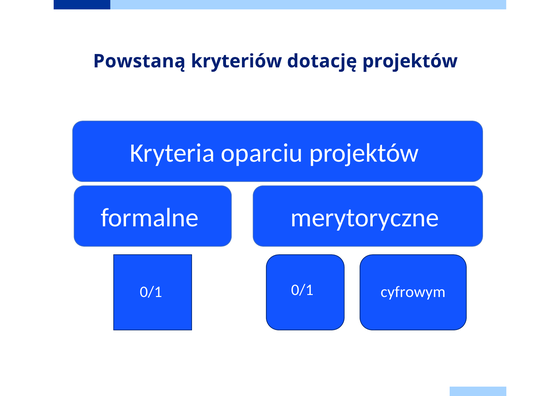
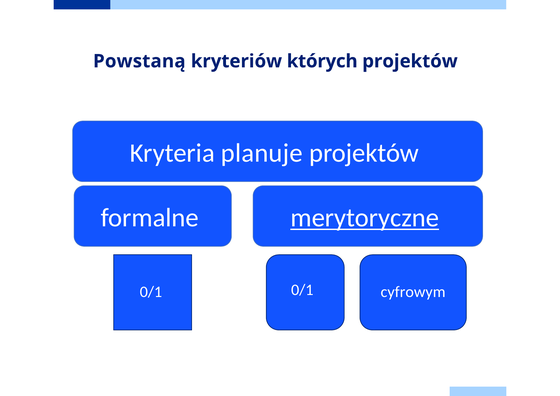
dotację: dotację -> których
oparciu: oparciu -> planuje
merytoryczne underline: none -> present
